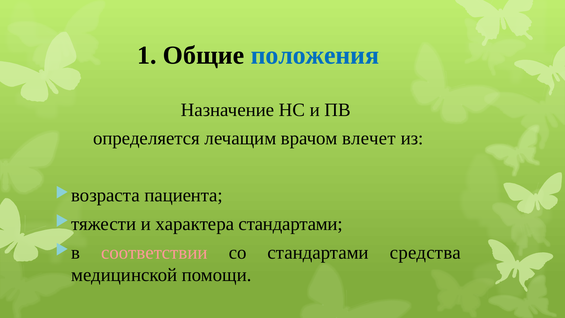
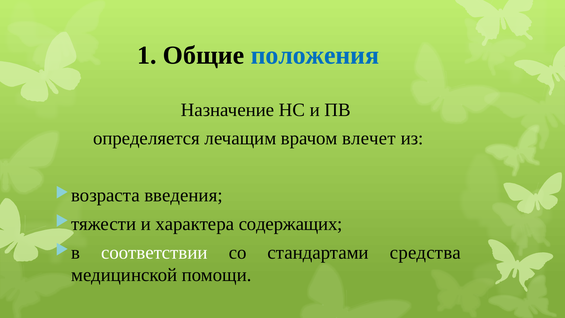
пациента: пациента -> введения
характера стандартами: стандартами -> содержащих
соответствии colour: pink -> white
